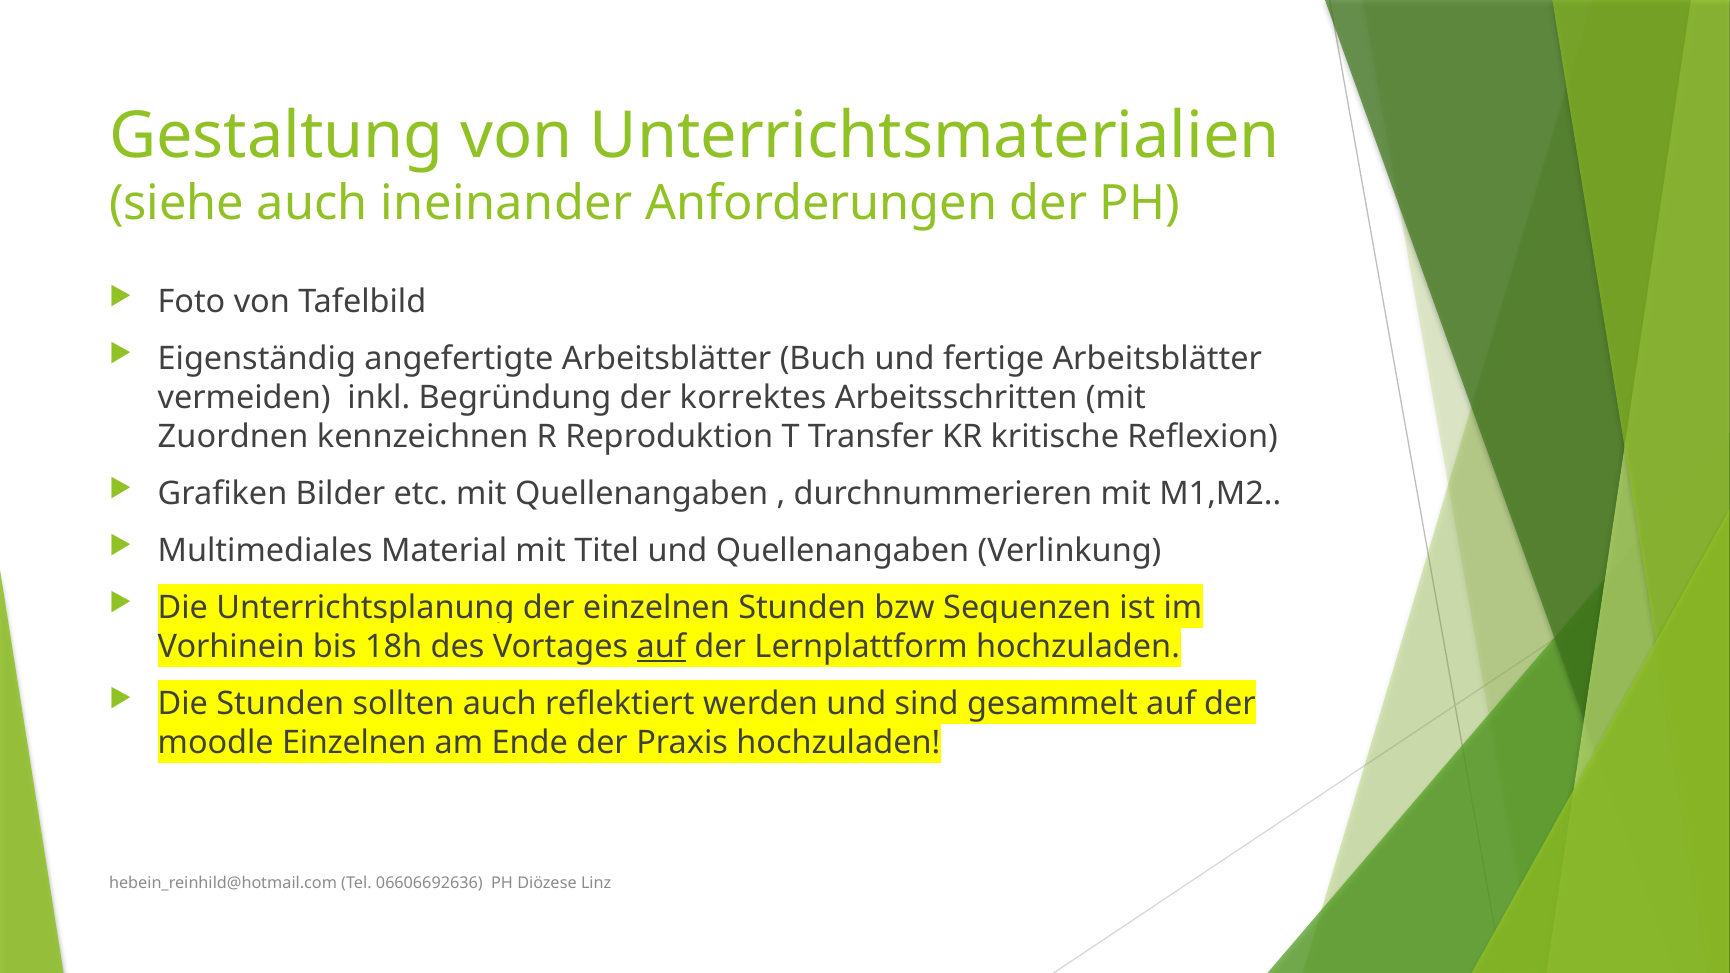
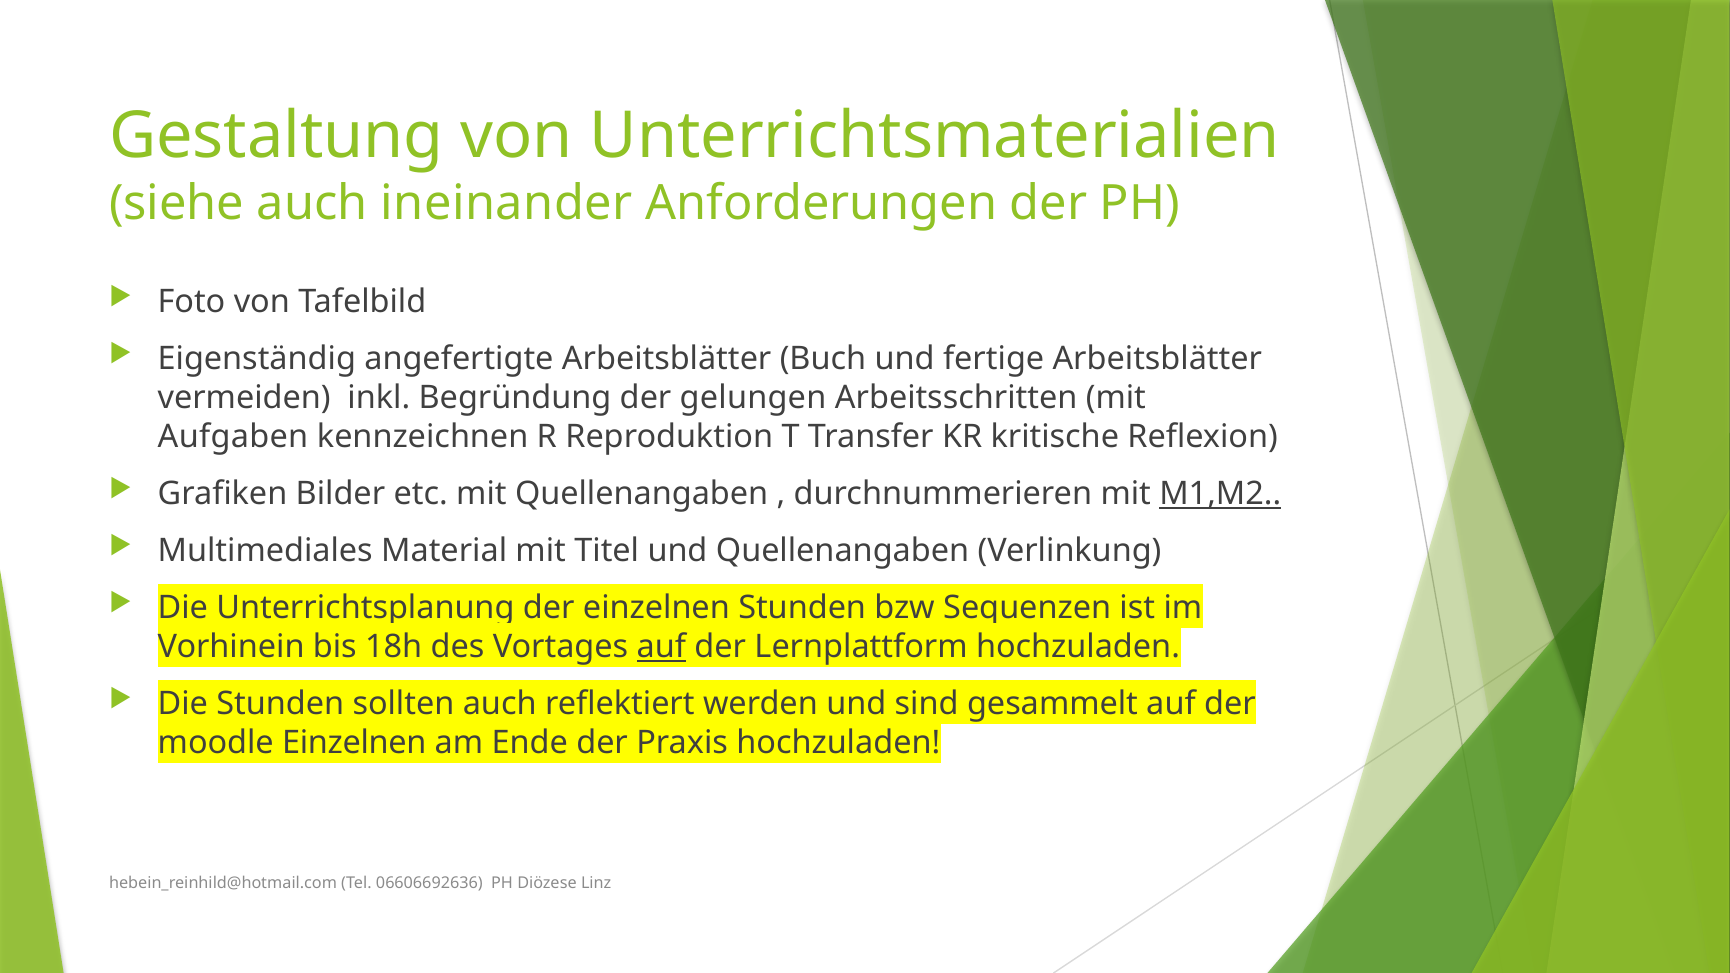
korrektes: korrektes -> gelungen
Zuordnen: Zuordnen -> Aufgaben
M1,M2 underline: none -> present
